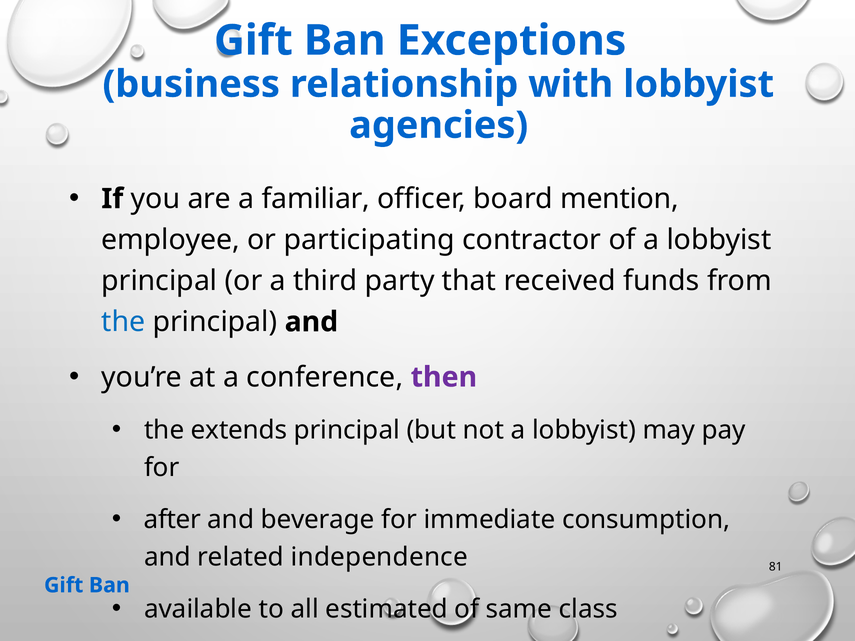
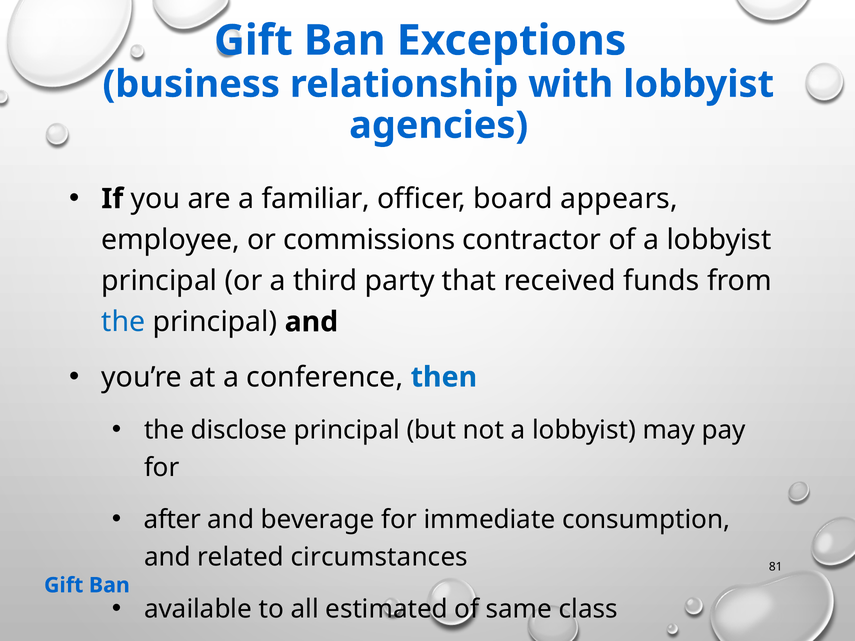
mention: mention -> appears
participating: participating -> commissions
then colour: purple -> blue
extends: extends -> disclose
independence: independence -> circumstances
